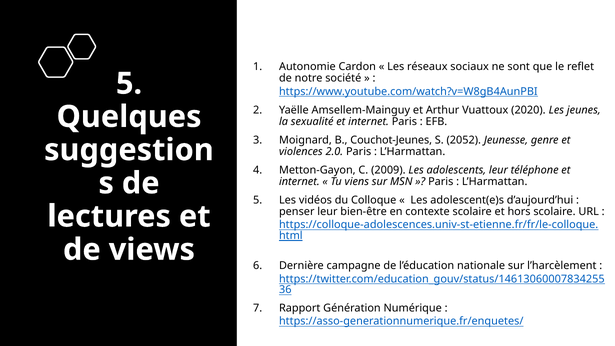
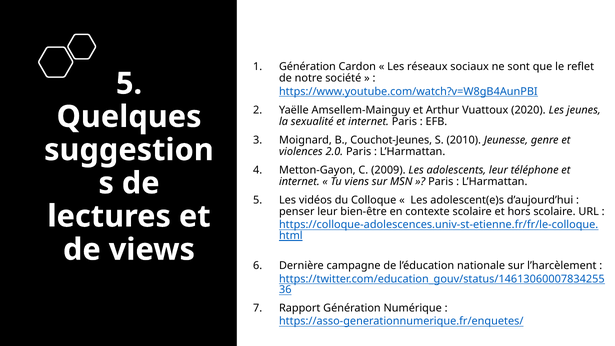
Autonomie at (307, 67): Autonomie -> Génération
2052: 2052 -> 2010
